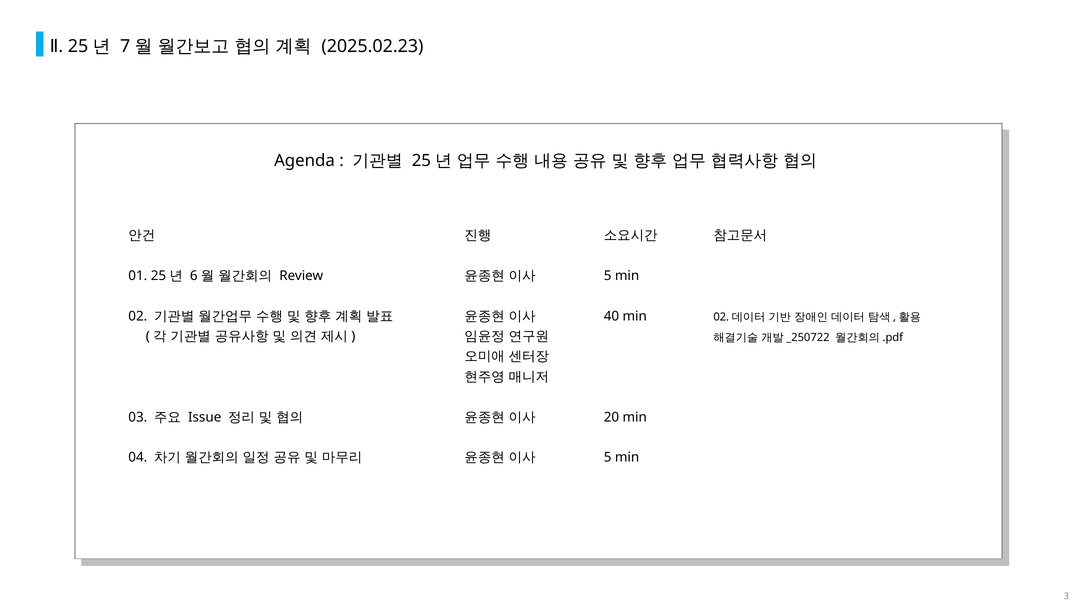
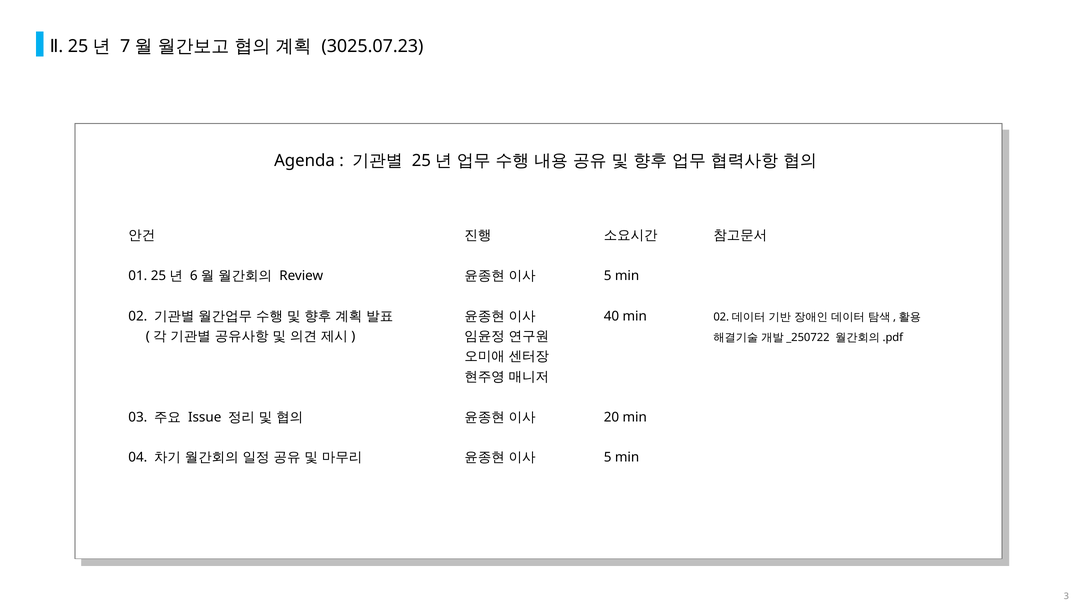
2025.02.23: 2025.02.23 -> 3025.07.23
